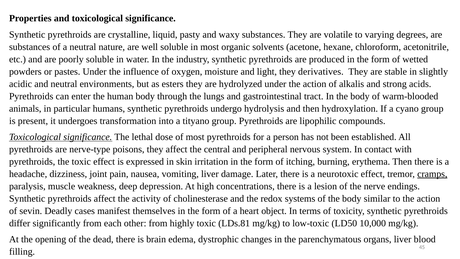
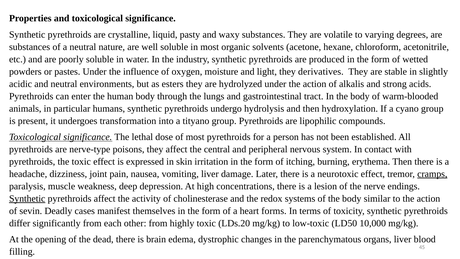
Synthetic at (27, 198) underline: none -> present
object: object -> forms
LDs.81: LDs.81 -> LDs.20
